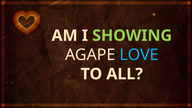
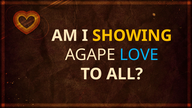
SHOWING colour: light green -> yellow
